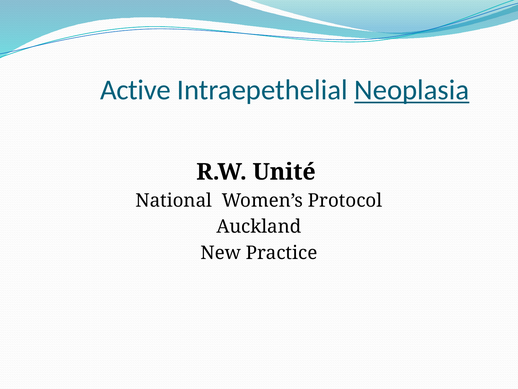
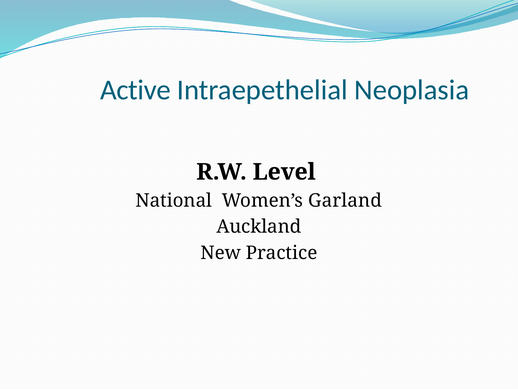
Neoplasia underline: present -> none
Unité: Unité -> Level
Protocol: Protocol -> Garland
